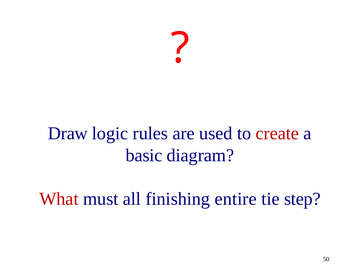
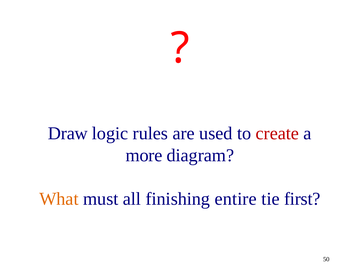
basic: basic -> more
What colour: red -> orange
step: step -> first
